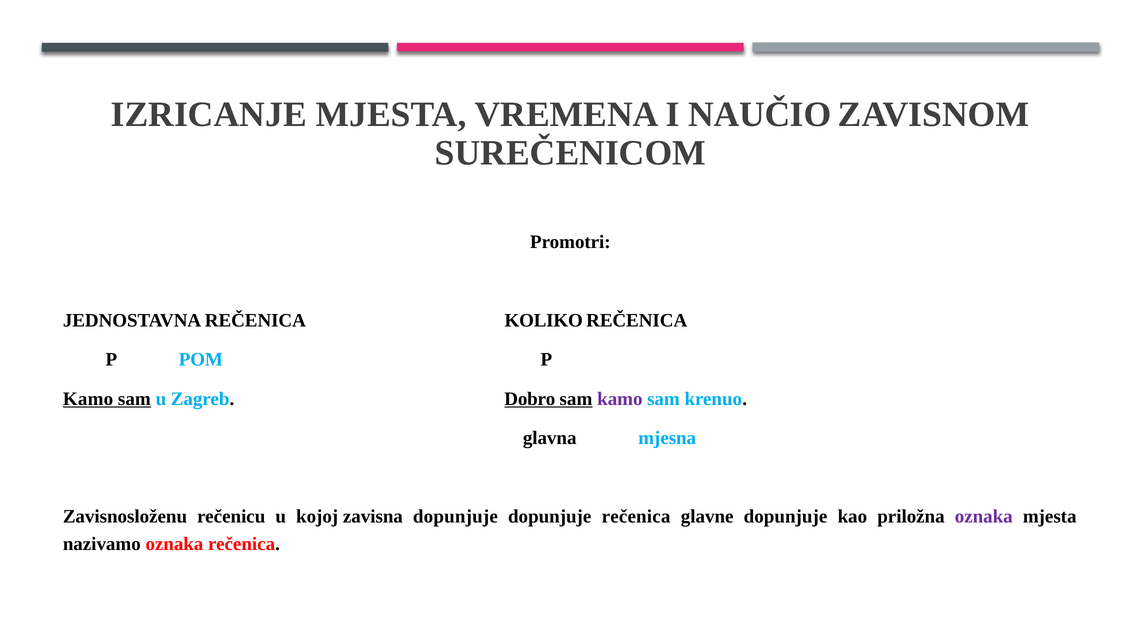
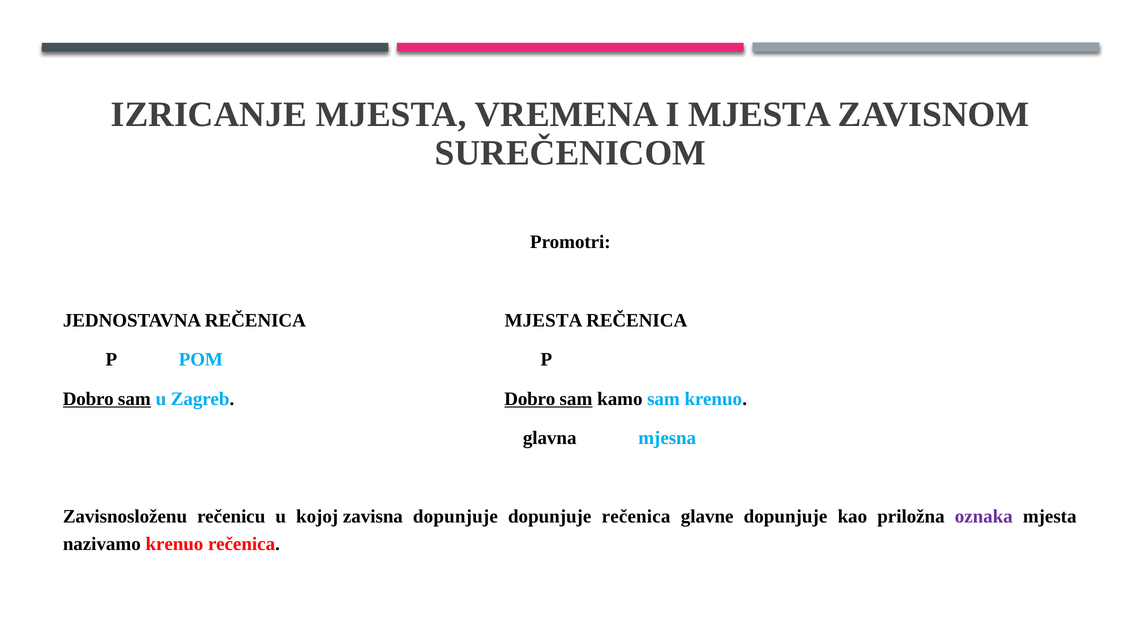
I NAUČIO: NAUČIO -> MJESTA
REČENICA KOLIKO: KOLIKO -> MJESTA
Kamo at (88, 399): Kamo -> Dobro
kamo at (620, 399) colour: purple -> black
nazivamo oznaka: oznaka -> krenuo
